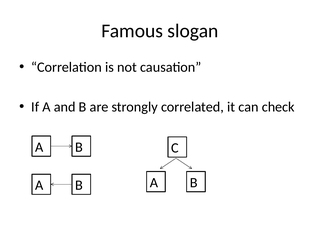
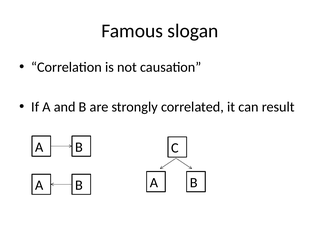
check: check -> result
